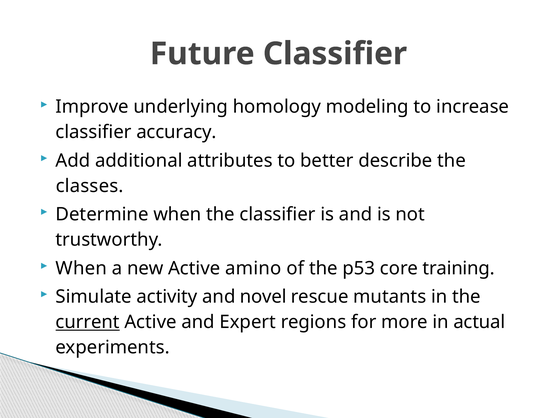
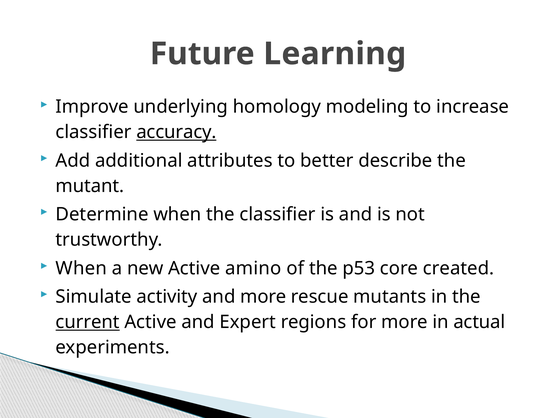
Future Classifier: Classifier -> Learning
accuracy underline: none -> present
classes: classes -> mutant
training: training -> created
and novel: novel -> more
